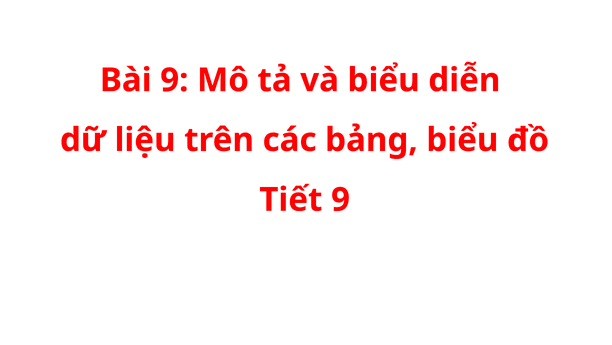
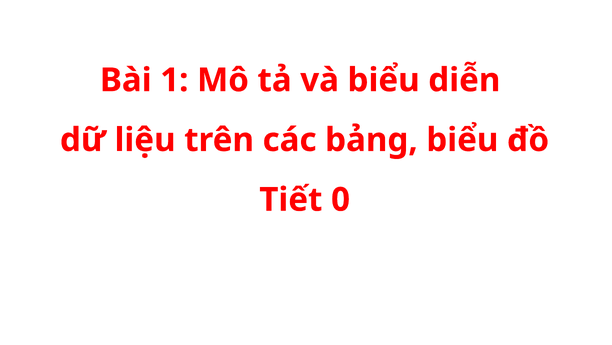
Bài 9: 9 -> 1
Tiết 9: 9 -> 0
